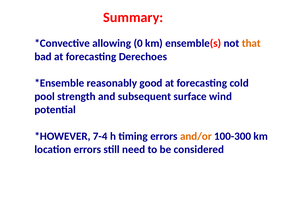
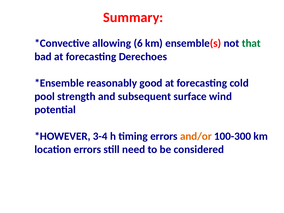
0: 0 -> 6
that colour: orange -> green
7-4: 7-4 -> 3-4
